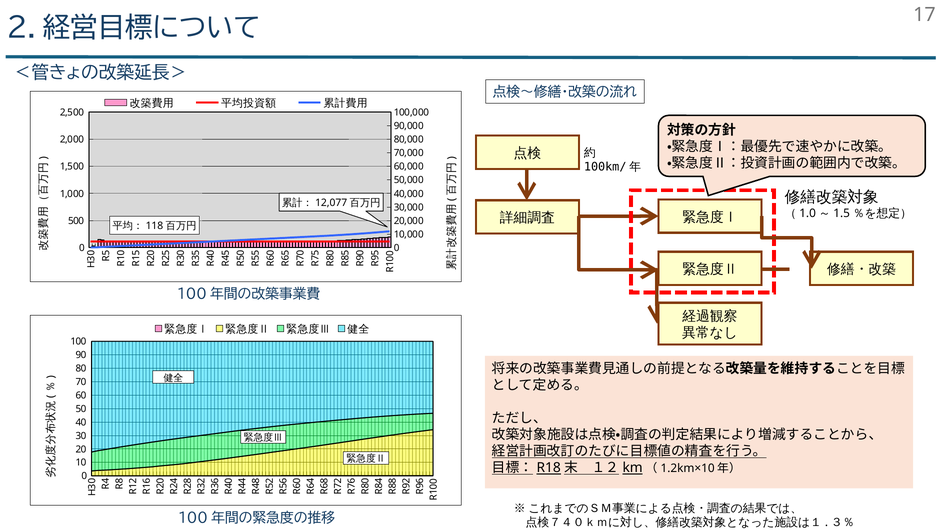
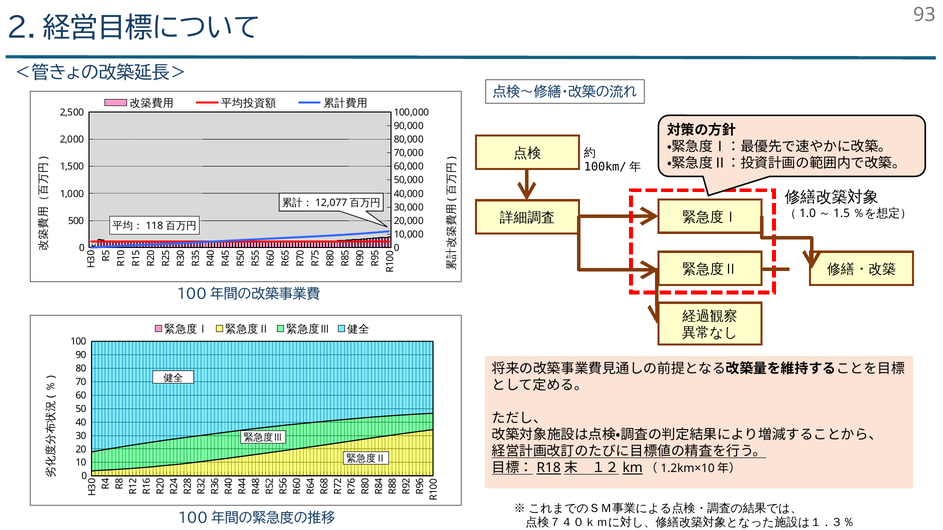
17: 17 -> 93
